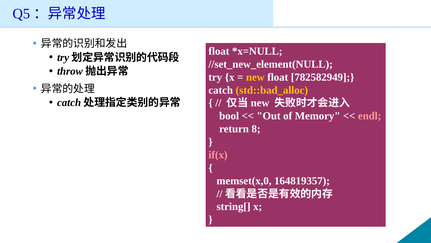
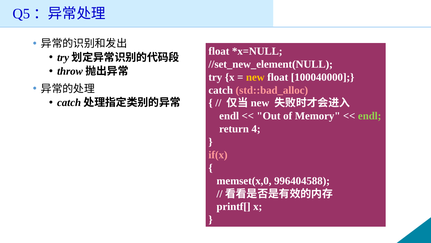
782582949: 782582949 -> 100040000
std::bad_alloc colour: yellow -> pink
bool at (229, 116): bool -> endl
endl at (370, 116) colour: pink -> light green
8: 8 -> 4
164819357: 164819357 -> 996404588
string[: string[ -> printf[
